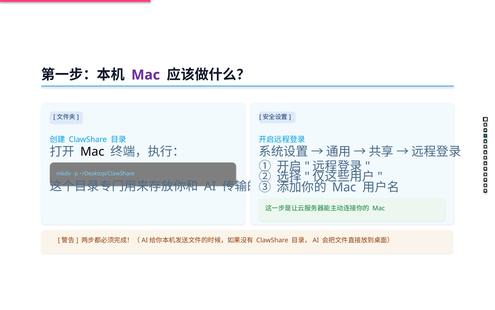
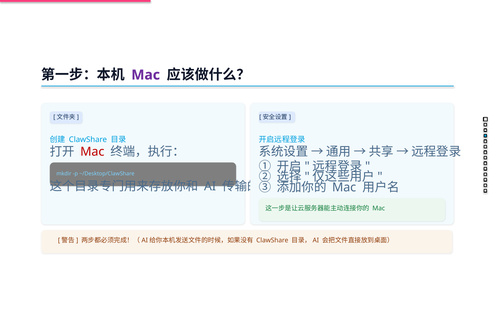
Mac at (92, 151) colour: black -> red
